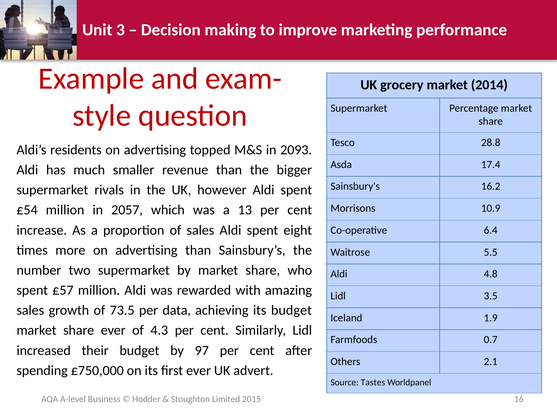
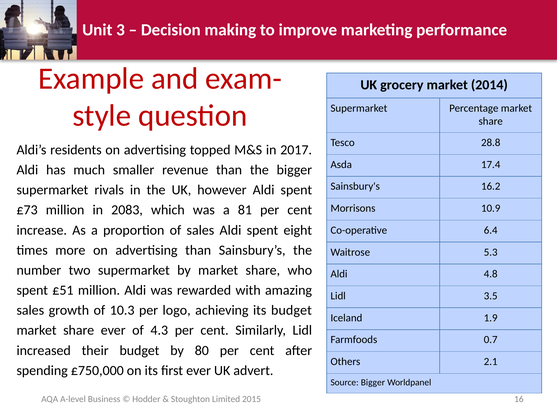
2093: 2093 -> 2017
£54: £54 -> £73
2057: 2057 -> 2083
13: 13 -> 81
5.5: 5.5 -> 5.3
£57: £57 -> £51
73.5: 73.5 -> 10.3
data: data -> logo
97: 97 -> 80
Source Tastes: Tastes -> Bigger
